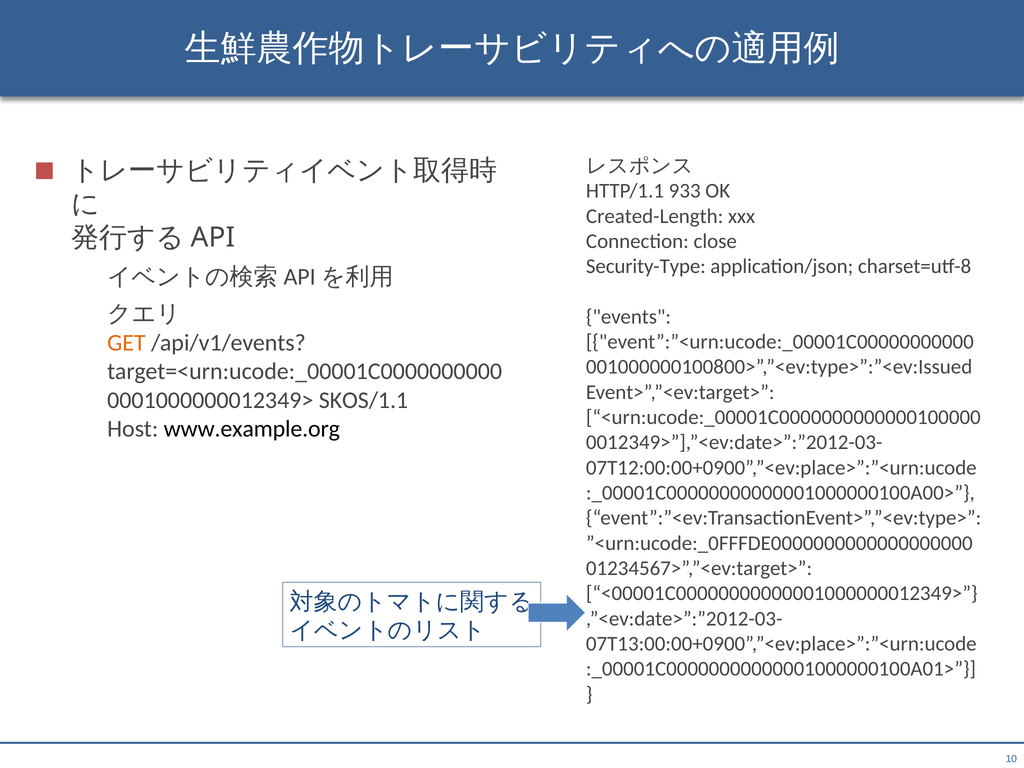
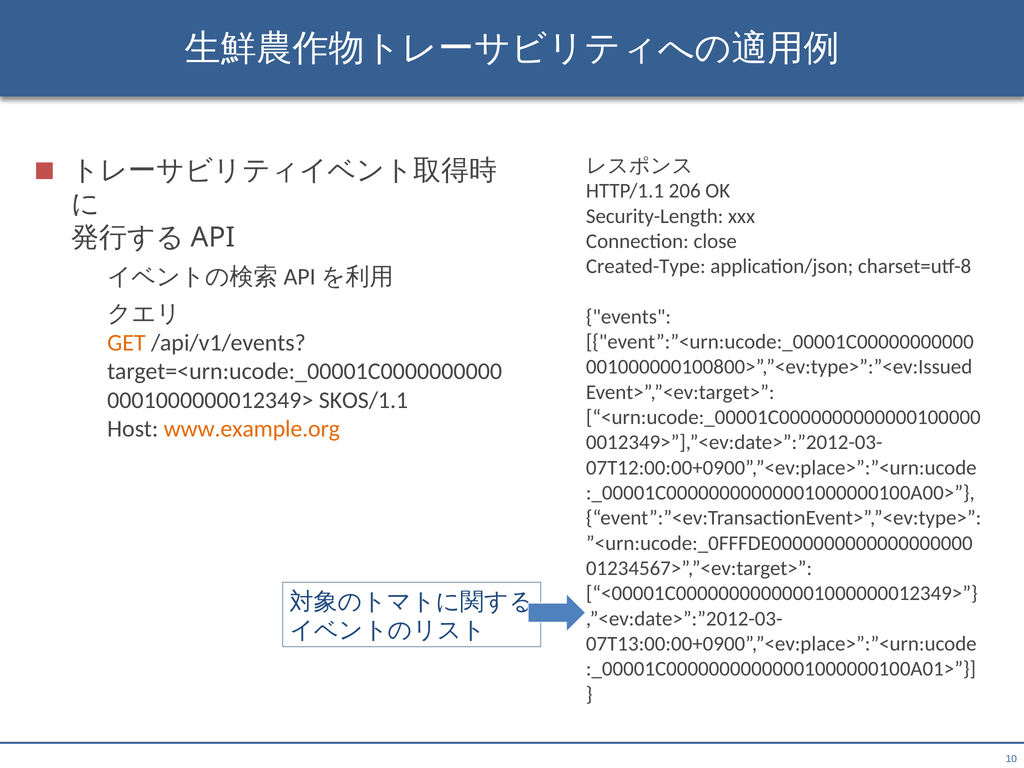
933: 933 -> 206
Created-Length: Created-Length -> Security-Length
Security-Type: Security-Type -> Created-Type
www.example.org colour: black -> orange
